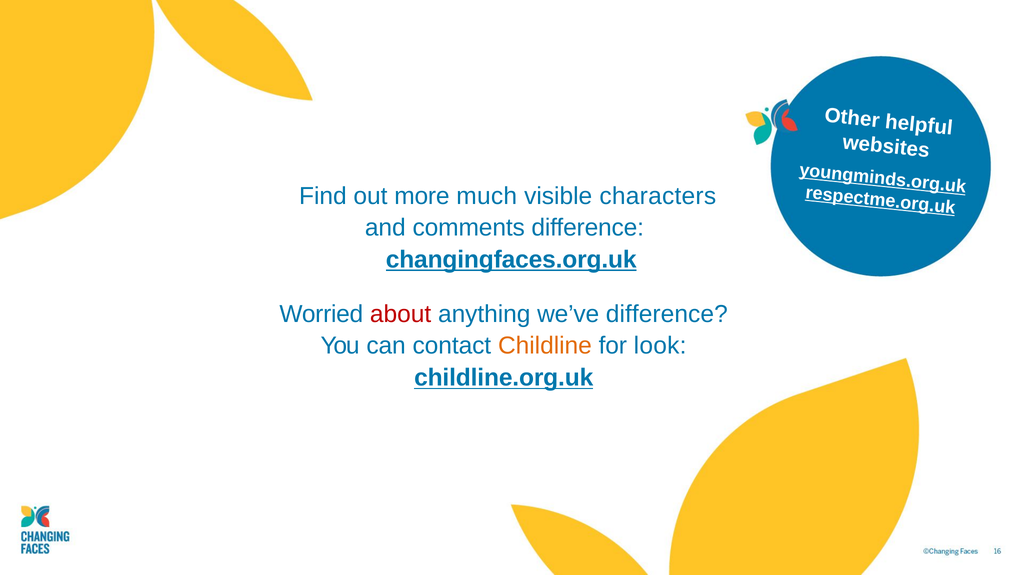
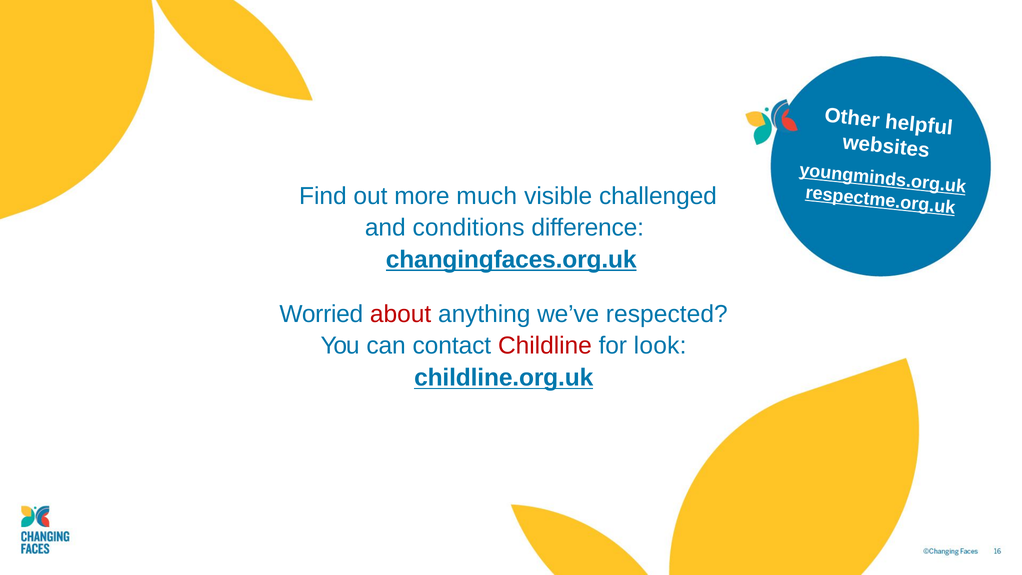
characters: characters -> challenged
comments: comments -> conditions
we’ve difference: difference -> respected
Childline colour: orange -> red
